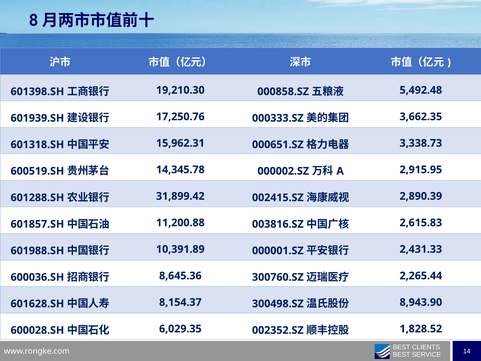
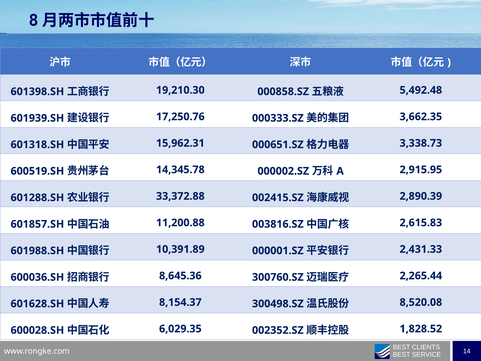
31,899.42: 31,899.42 -> 33,372.88
8,943.90: 8,943.90 -> 8,520.08
